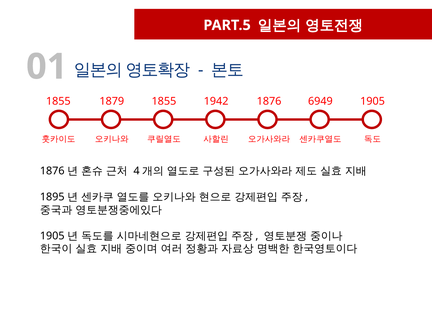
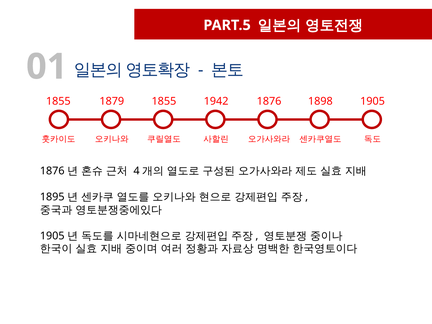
6949: 6949 -> 1898
